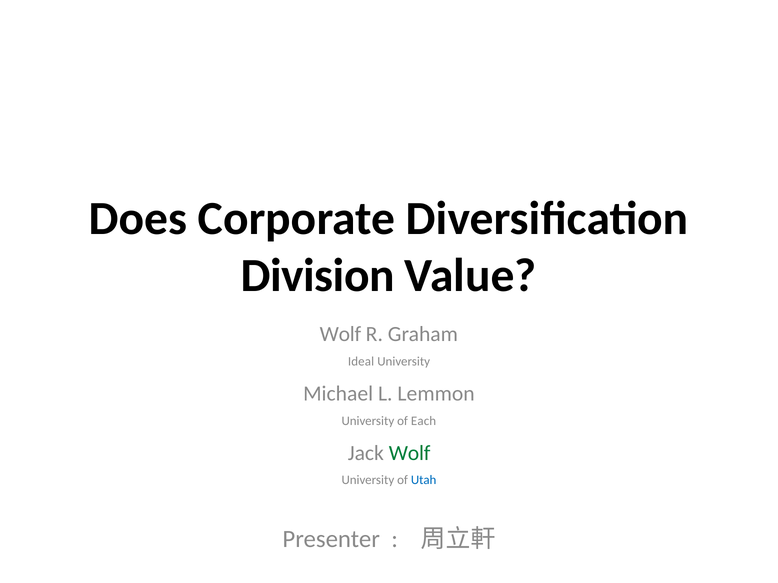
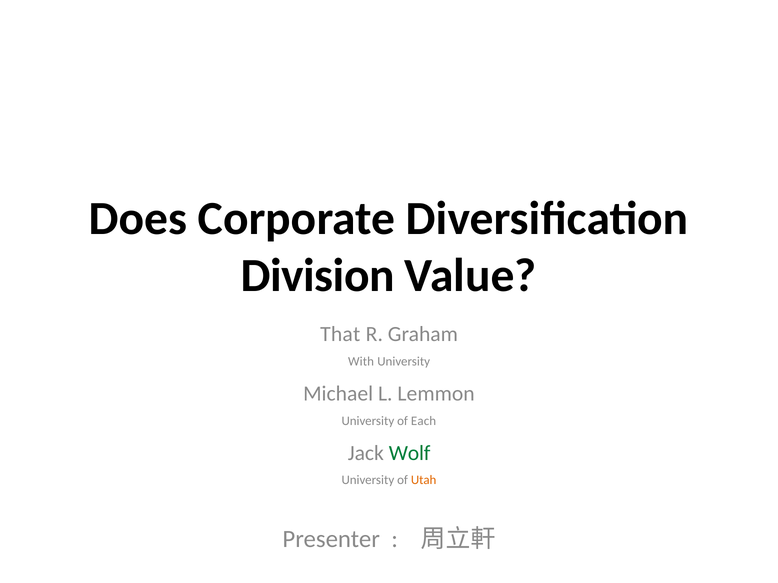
Wolf at (340, 335): Wolf -> That
Ideal: Ideal -> With
Utah colour: blue -> orange
